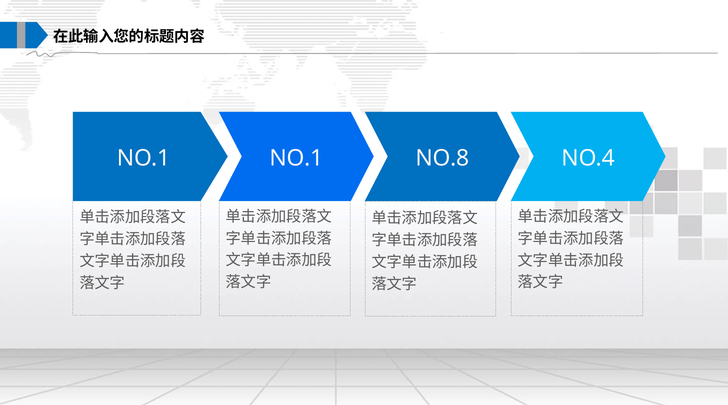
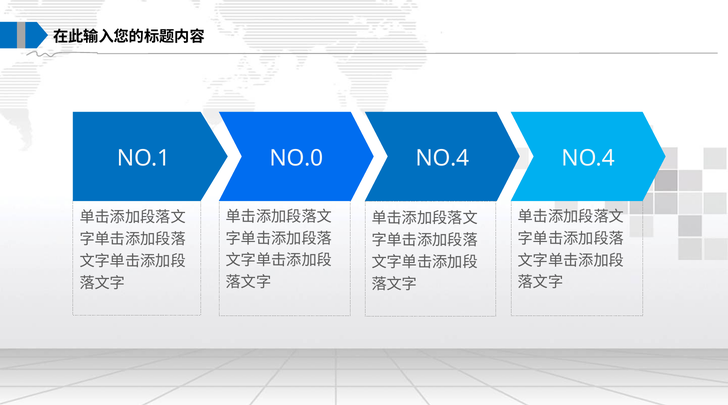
NO.1 at (296, 158): NO.1 -> NO.0
NO.1 NO.8: NO.8 -> NO.4
